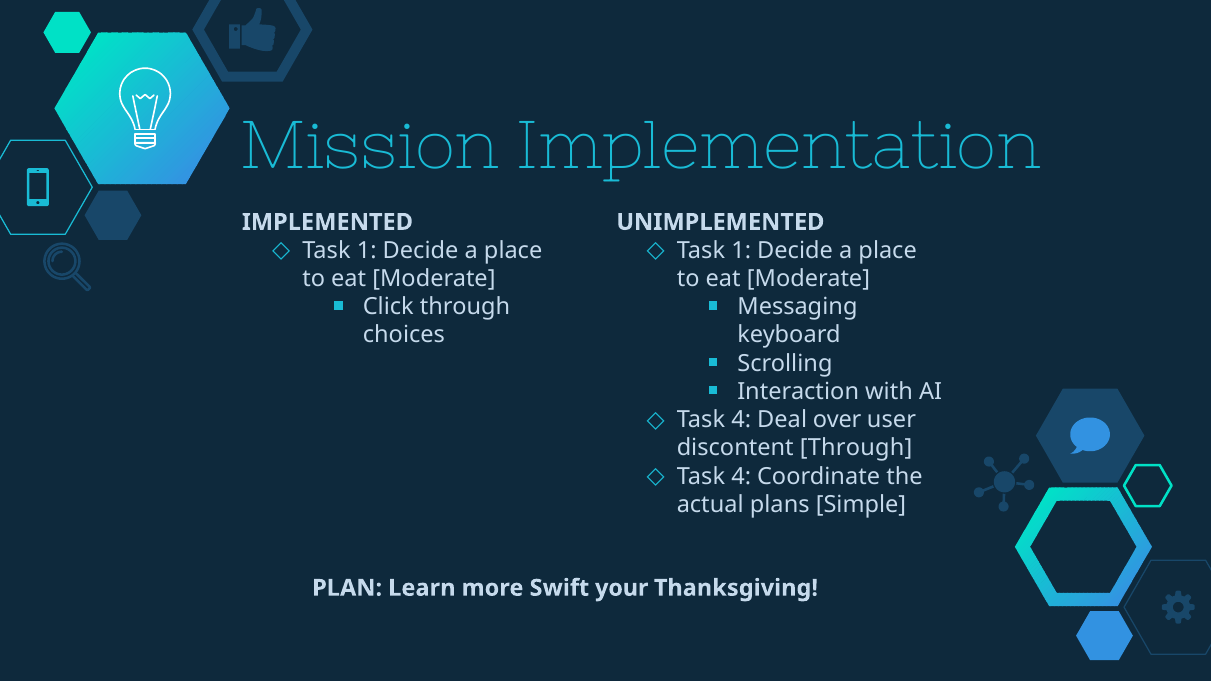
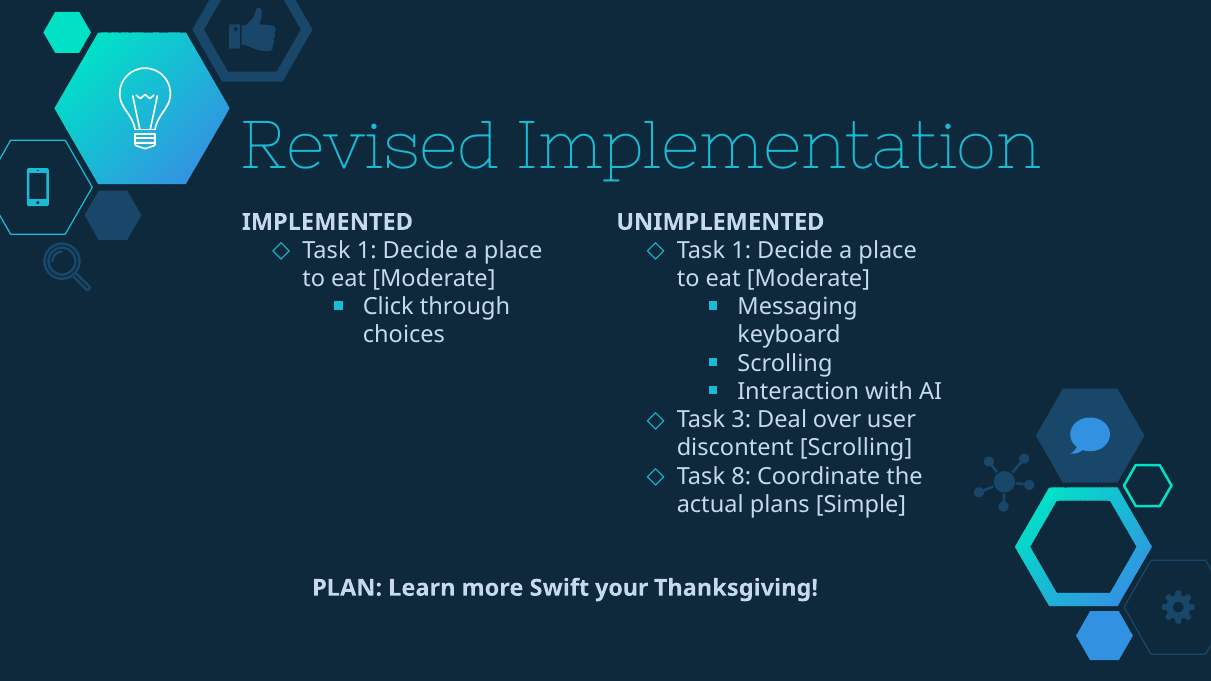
Mission: Mission -> Revised
4 at (741, 420): 4 -> 3
discontent Through: Through -> Scrolling
4 at (741, 477): 4 -> 8
